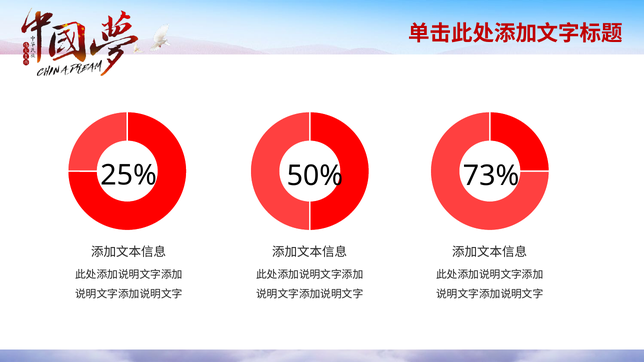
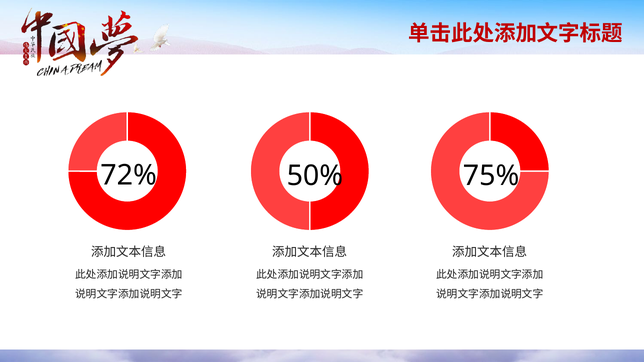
25%: 25% -> 72%
73%: 73% -> 75%
